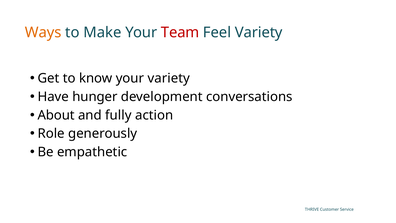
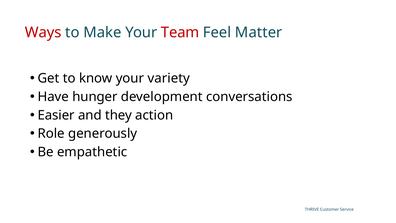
Ways colour: orange -> red
Feel Variety: Variety -> Matter
About: About -> Easier
fully: fully -> they
